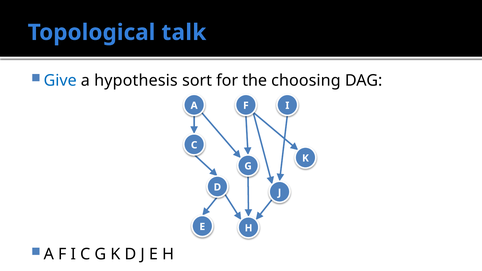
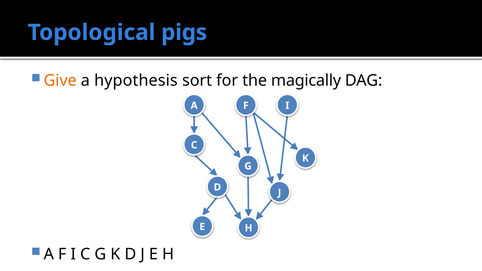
talk: talk -> pigs
Give colour: blue -> orange
choosing: choosing -> magically
